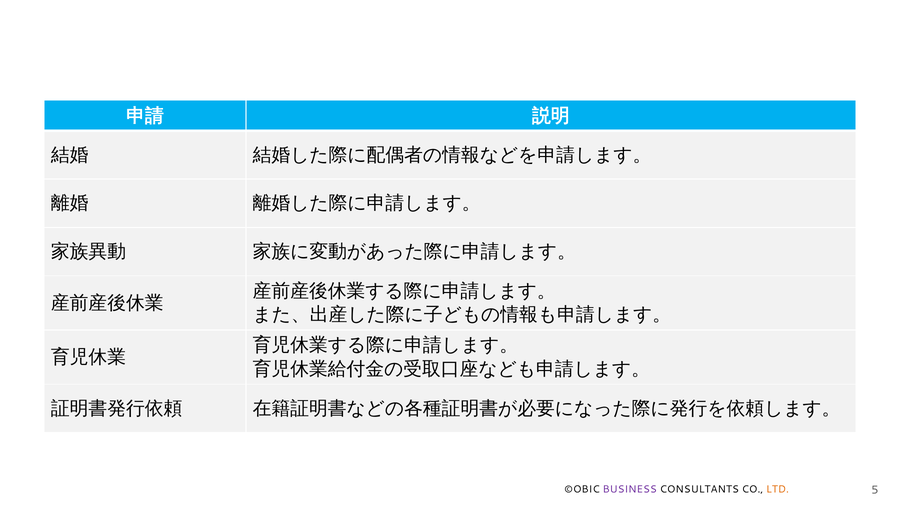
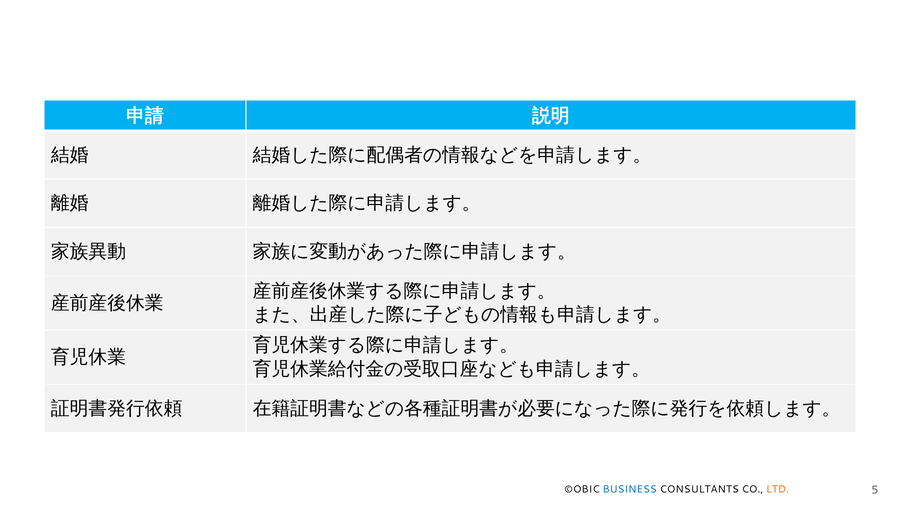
BUSINESS colour: purple -> blue
